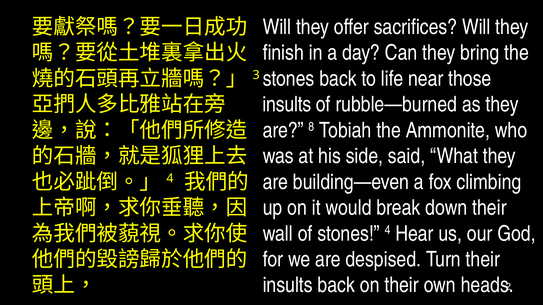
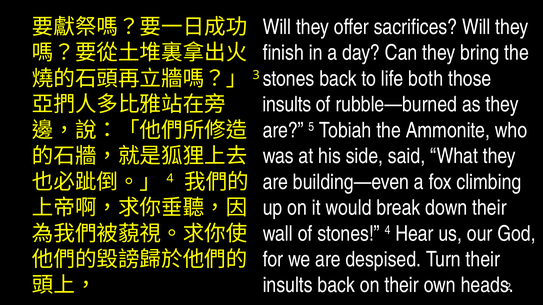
near: near -> both
8: 8 -> 5
